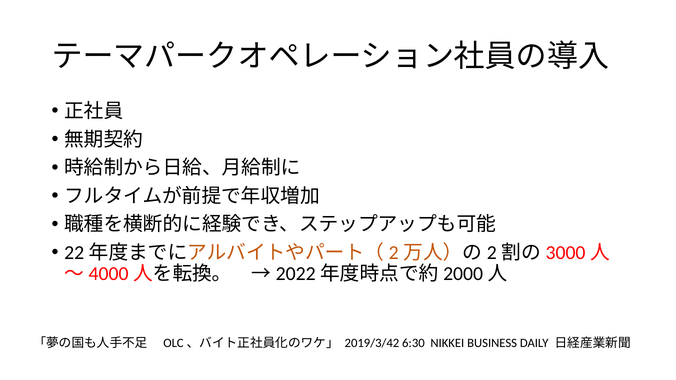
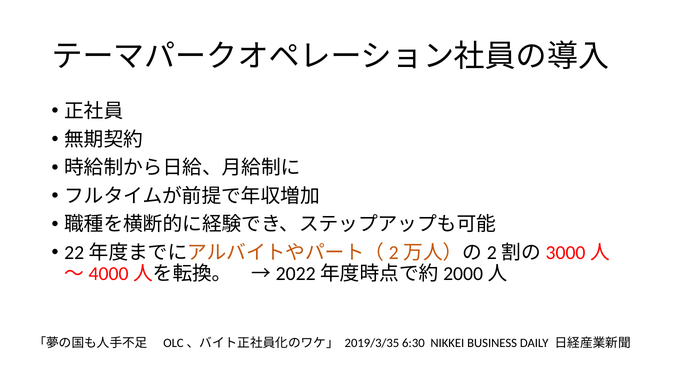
2019/3/42: 2019/3/42 -> 2019/3/35
